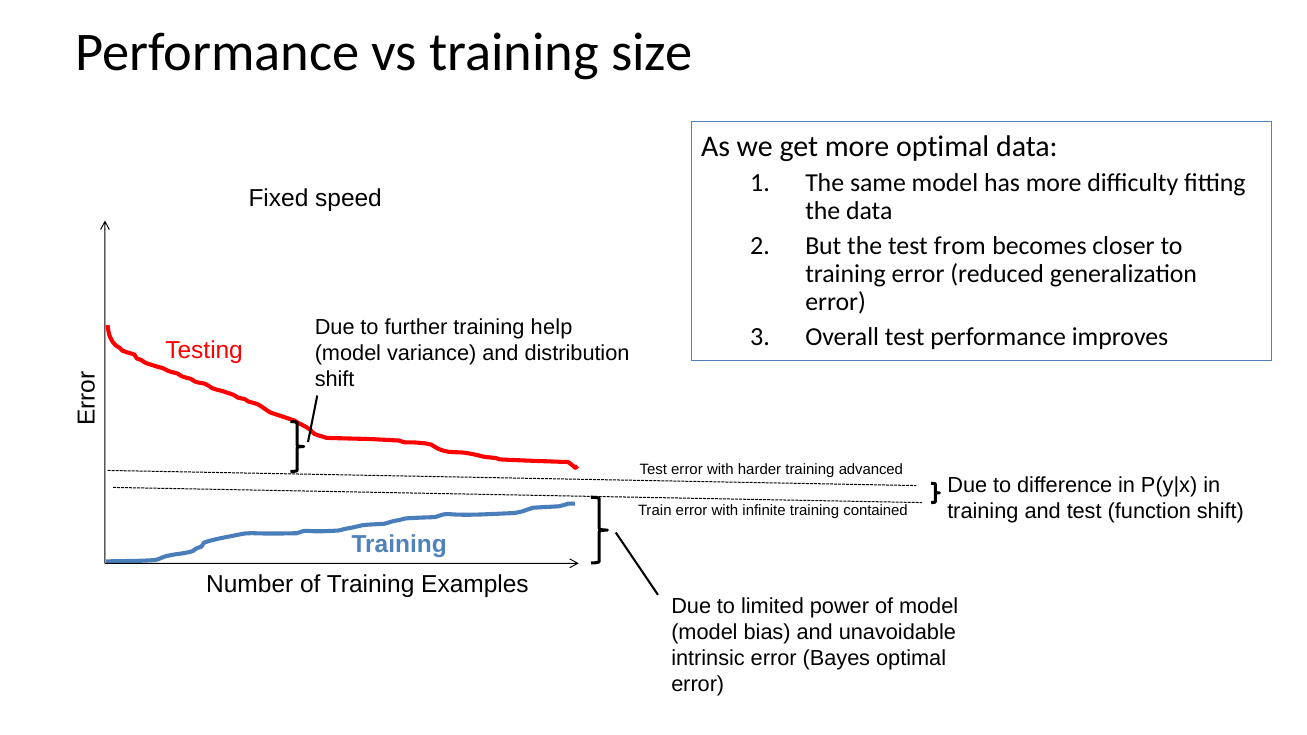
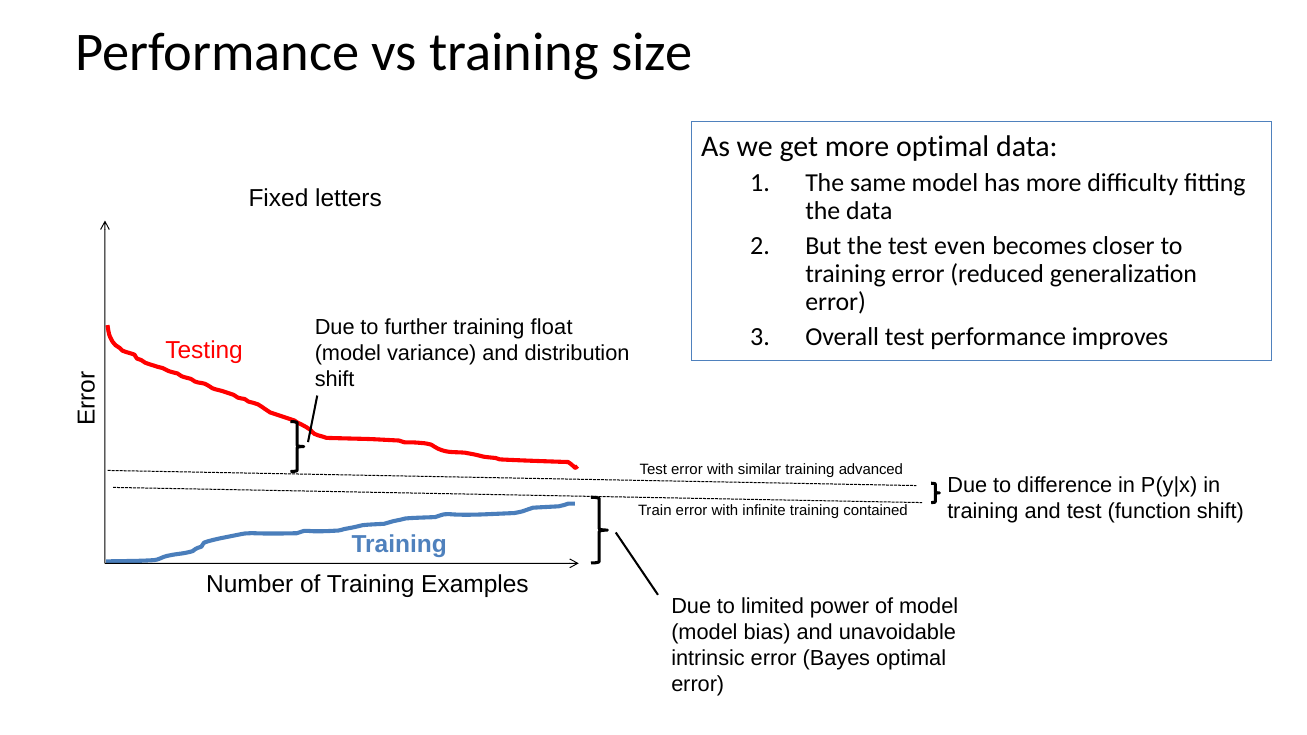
speed: speed -> letters
from: from -> even
help: help -> float
harder: harder -> similar
